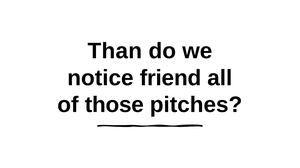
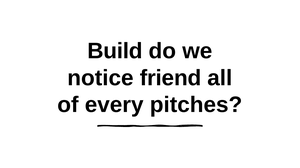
Than: Than -> Build
those: those -> every
